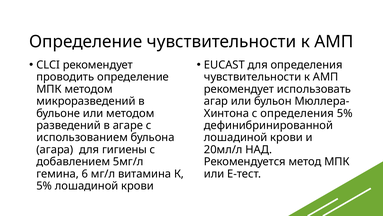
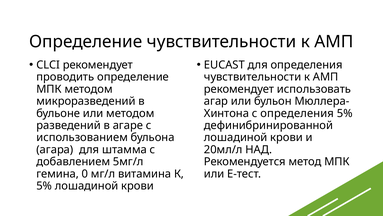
гигиены: гигиены -> штамма
6: 6 -> 0
